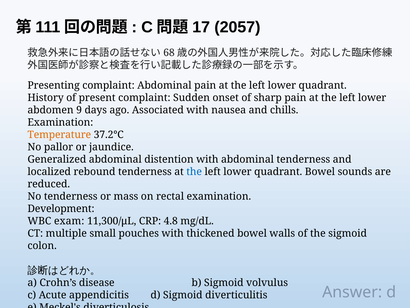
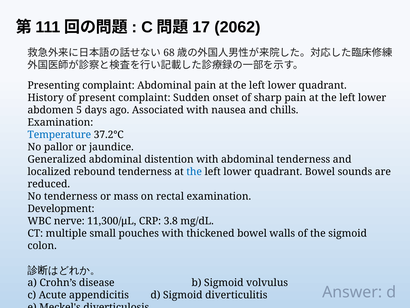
2057: 2057 -> 2062
9: 9 -> 5
Temperature colour: orange -> blue
exam: exam -> nerve
4.8: 4.8 -> 3.8
